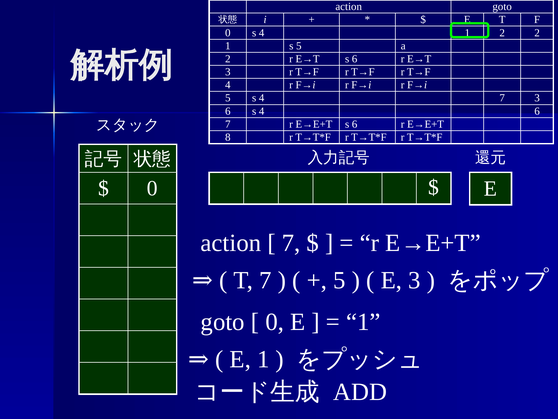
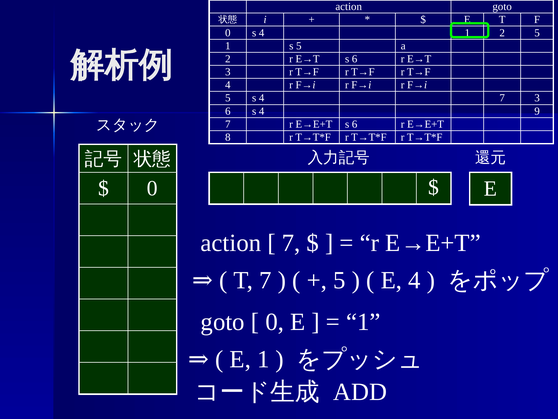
2 2: 2 -> 5
4 6: 6 -> 9
E 3: 3 -> 4
